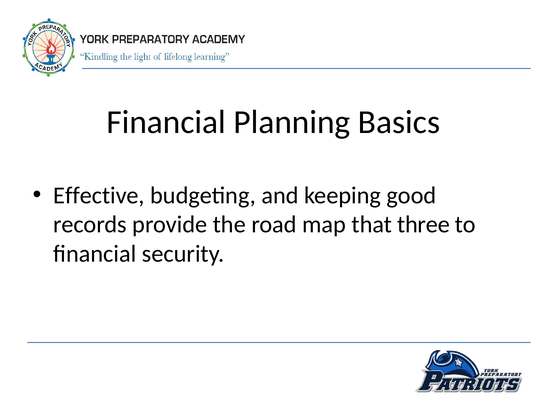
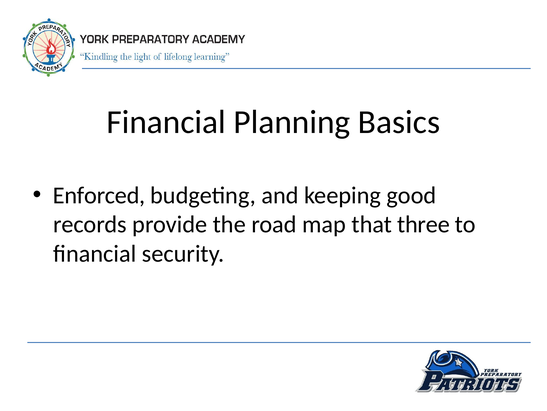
Effective: Effective -> Enforced
